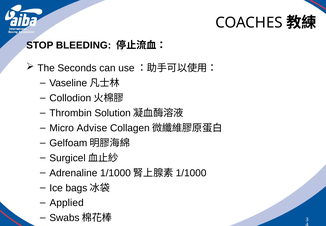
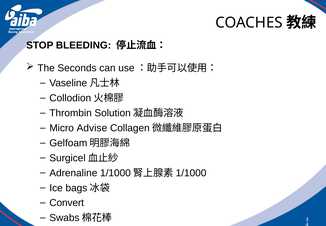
Applied: Applied -> Convert
